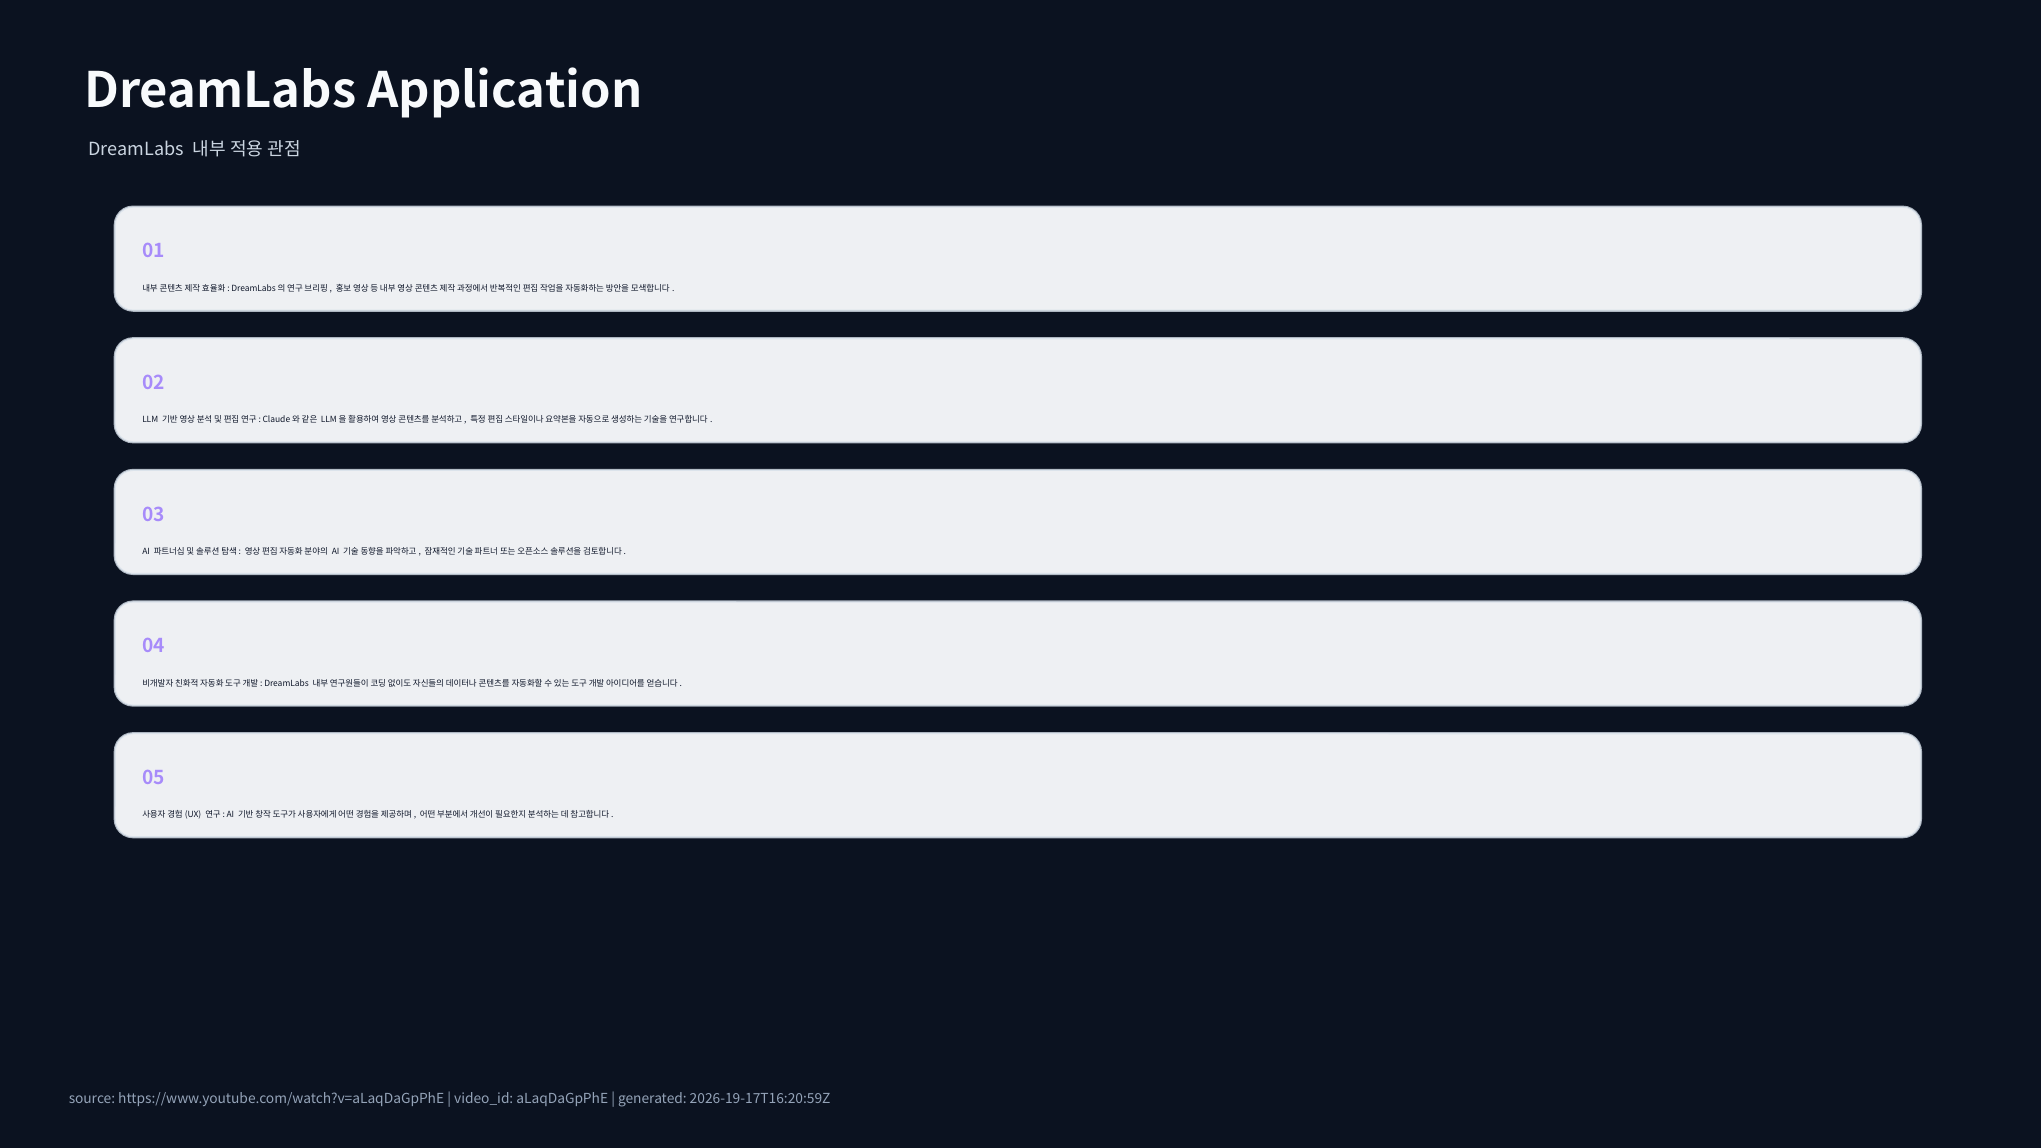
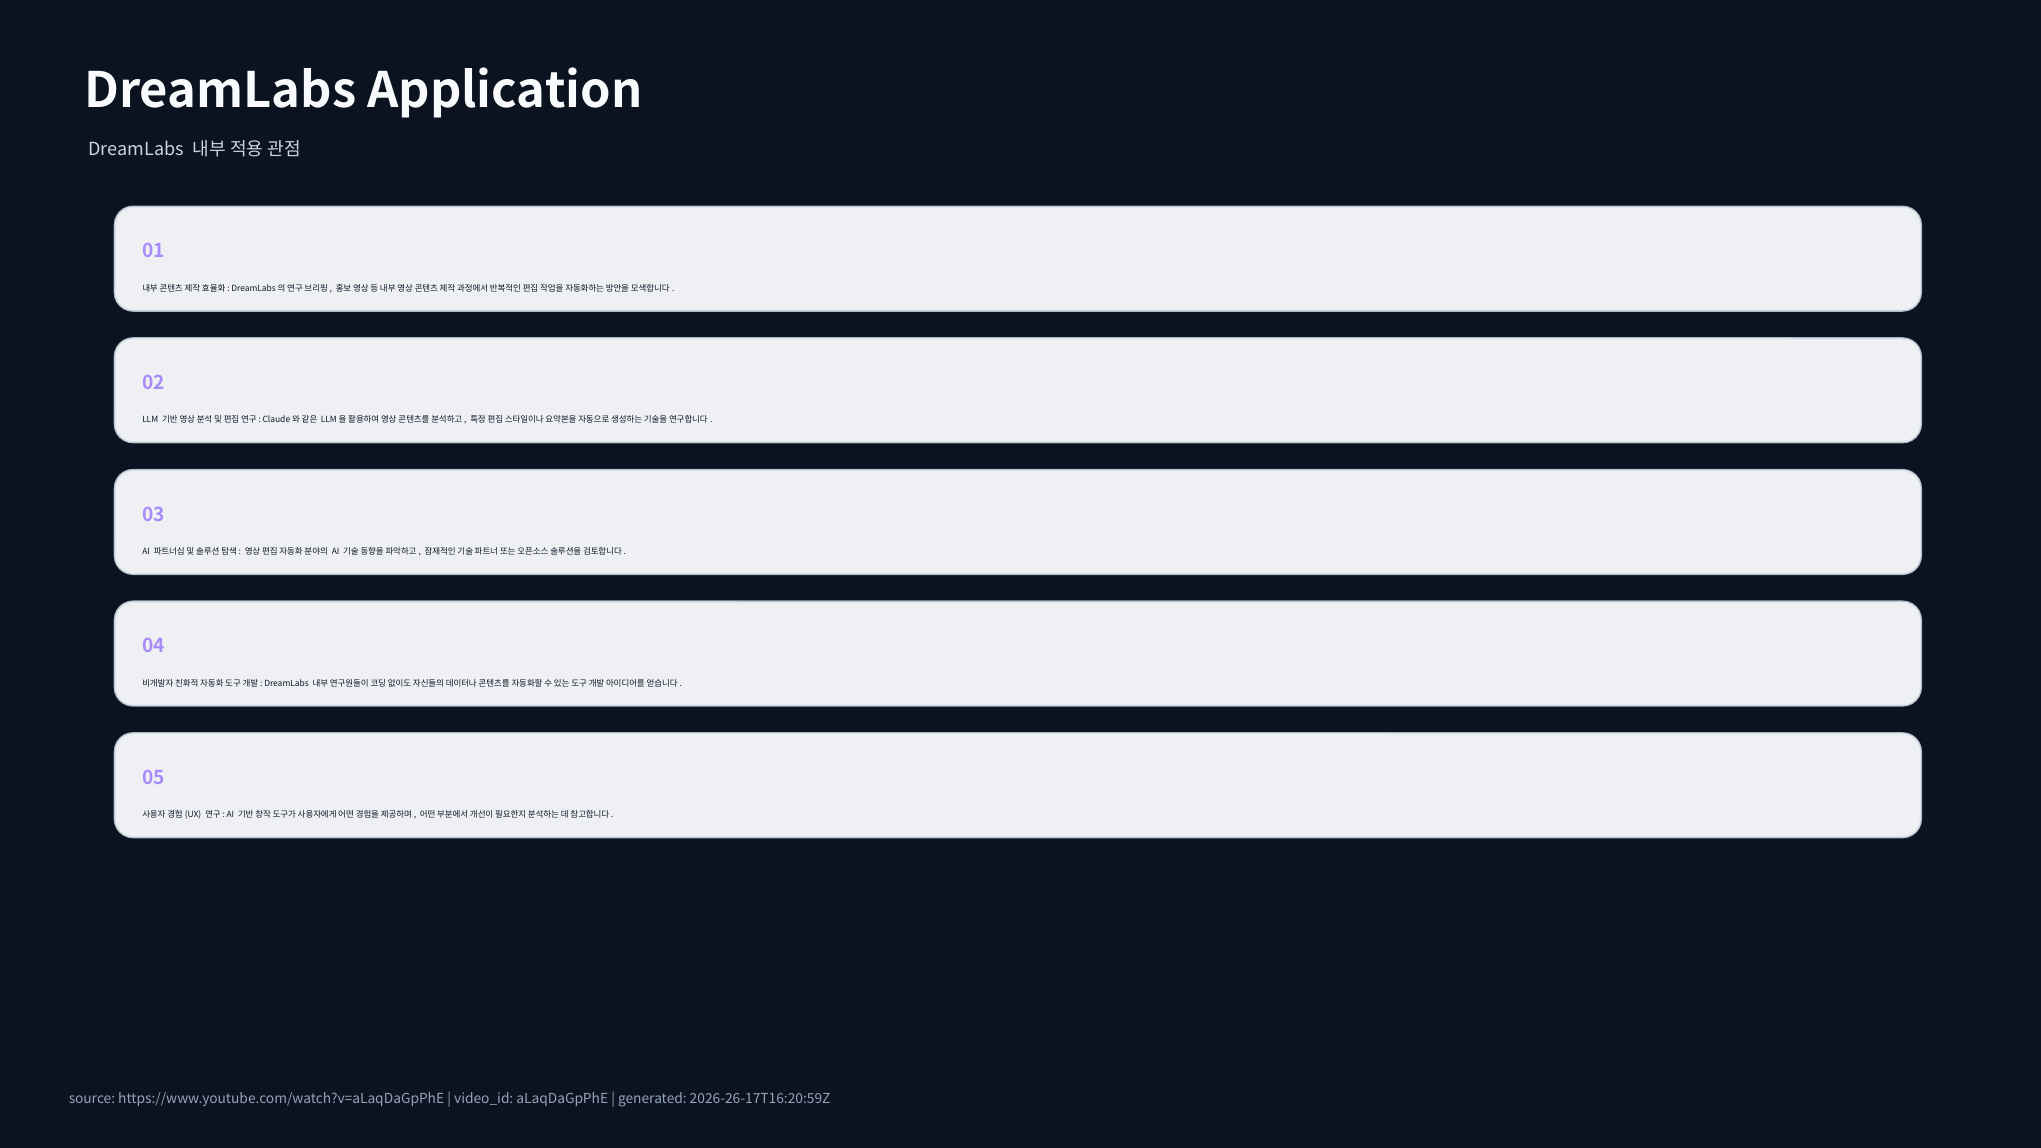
2026-19-17T16:20:59Z: 2026-19-17T16:20:59Z -> 2026-26-17T16:20:59Z
